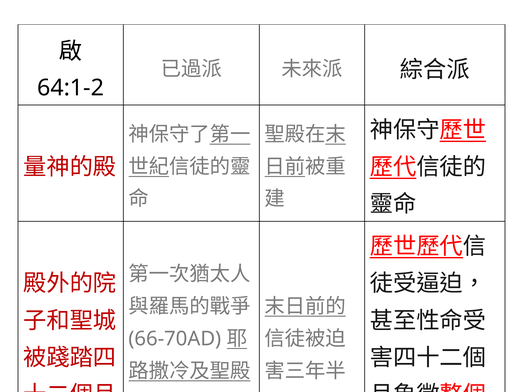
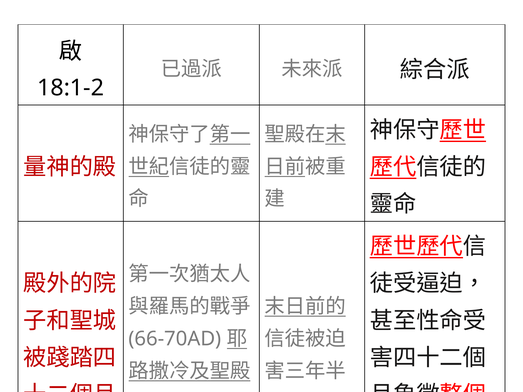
64:1-2: 64:1-2 -> 18:1-2
